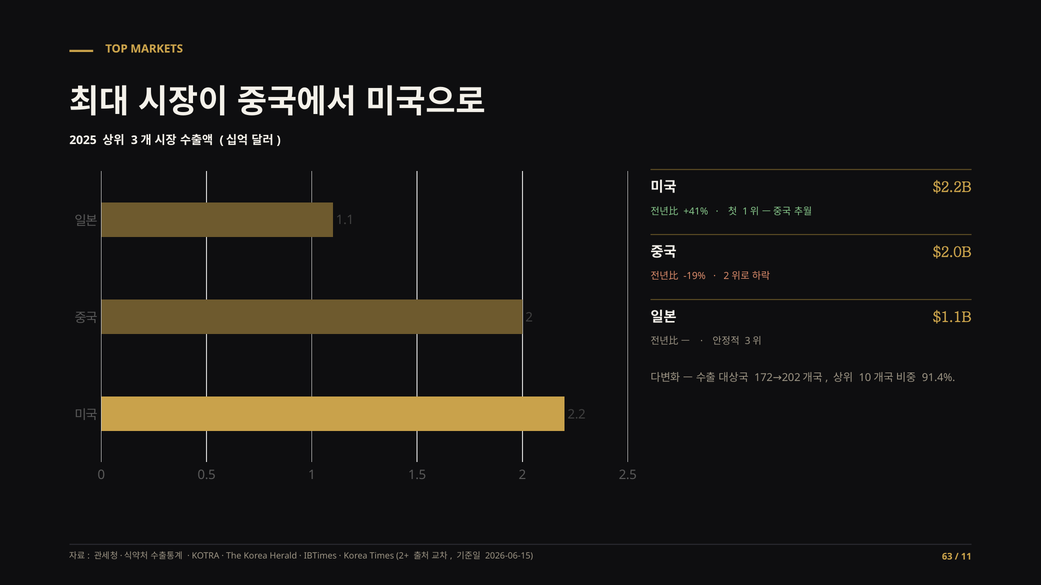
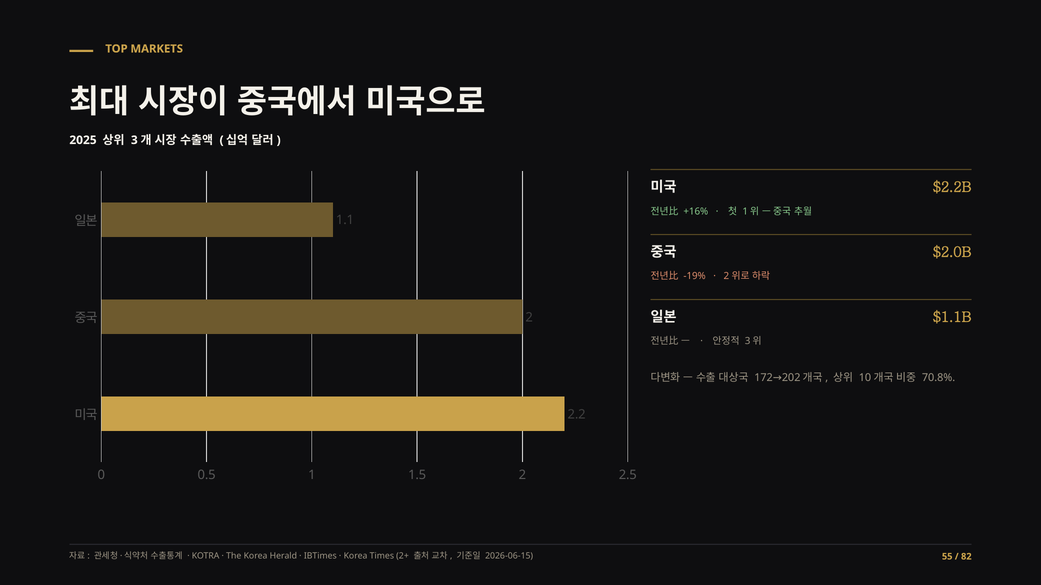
+41%: +41% -> +16%
91.4%: 91.4% -> 70.8%
63: 63 -> 55
11: 11 -> 82
